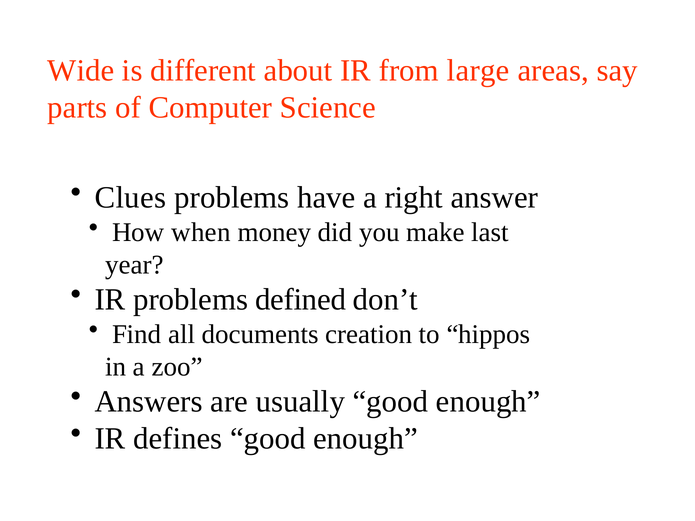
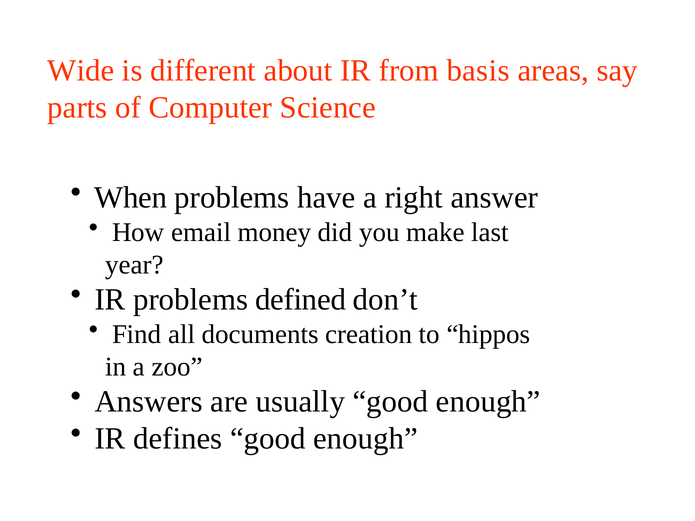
large: large -> basis
Clues: Clues -> When
when: when -> email
